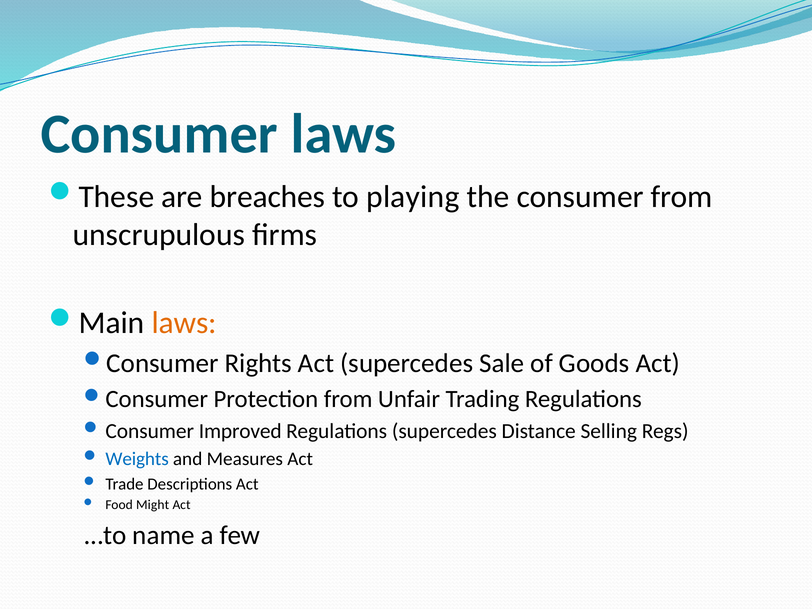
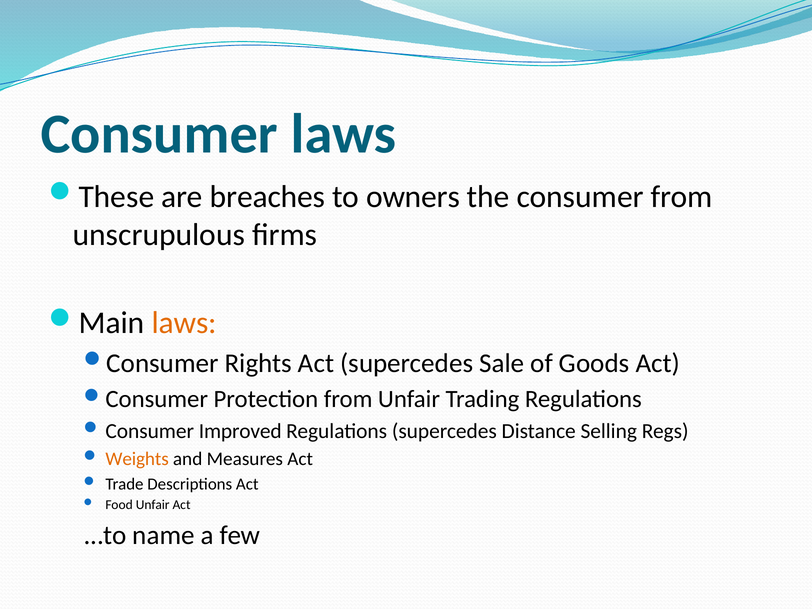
playing: playing -> owners
Weights colour: blue -> orange
Food Might: Might -> Unfair
